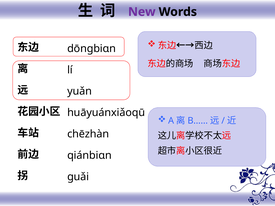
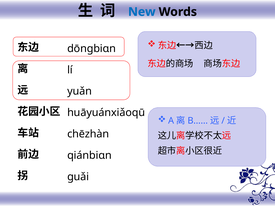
New colour: purple -> blue
